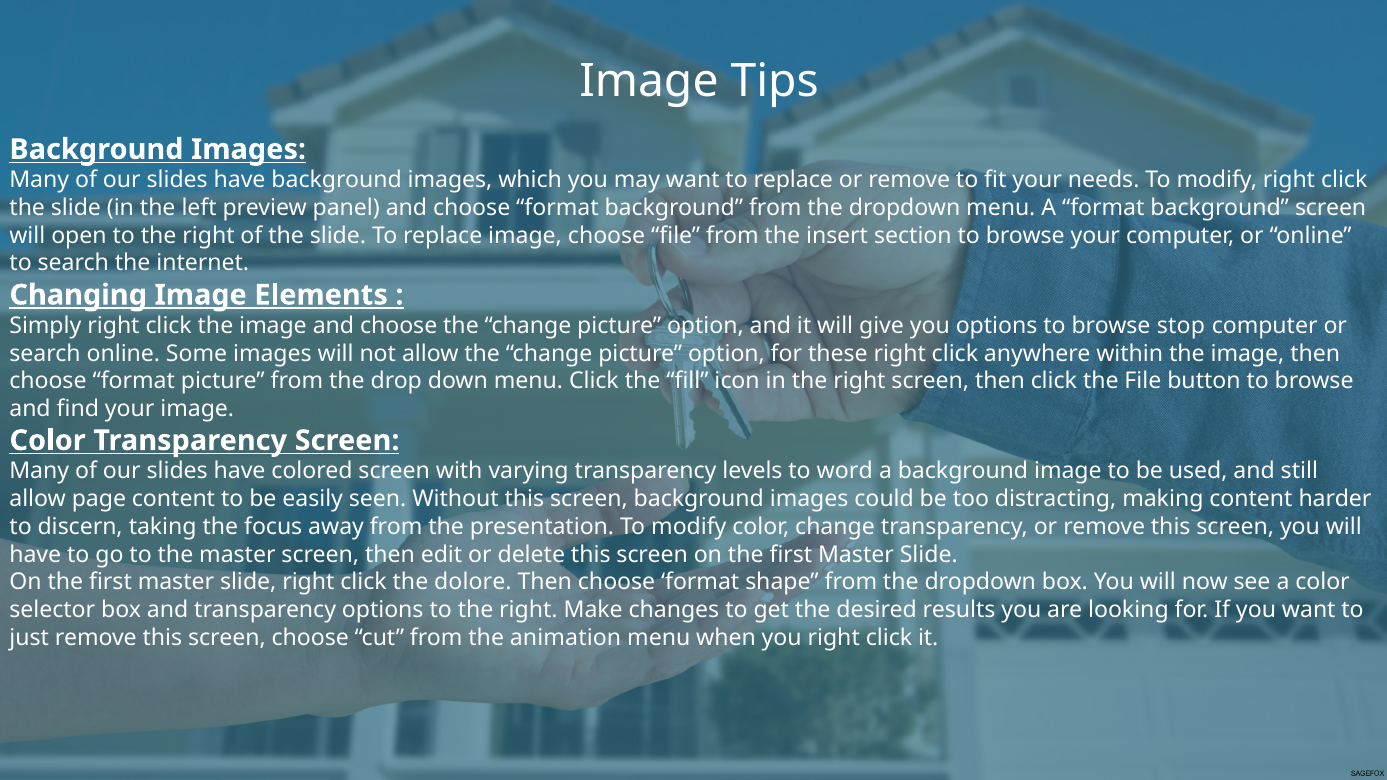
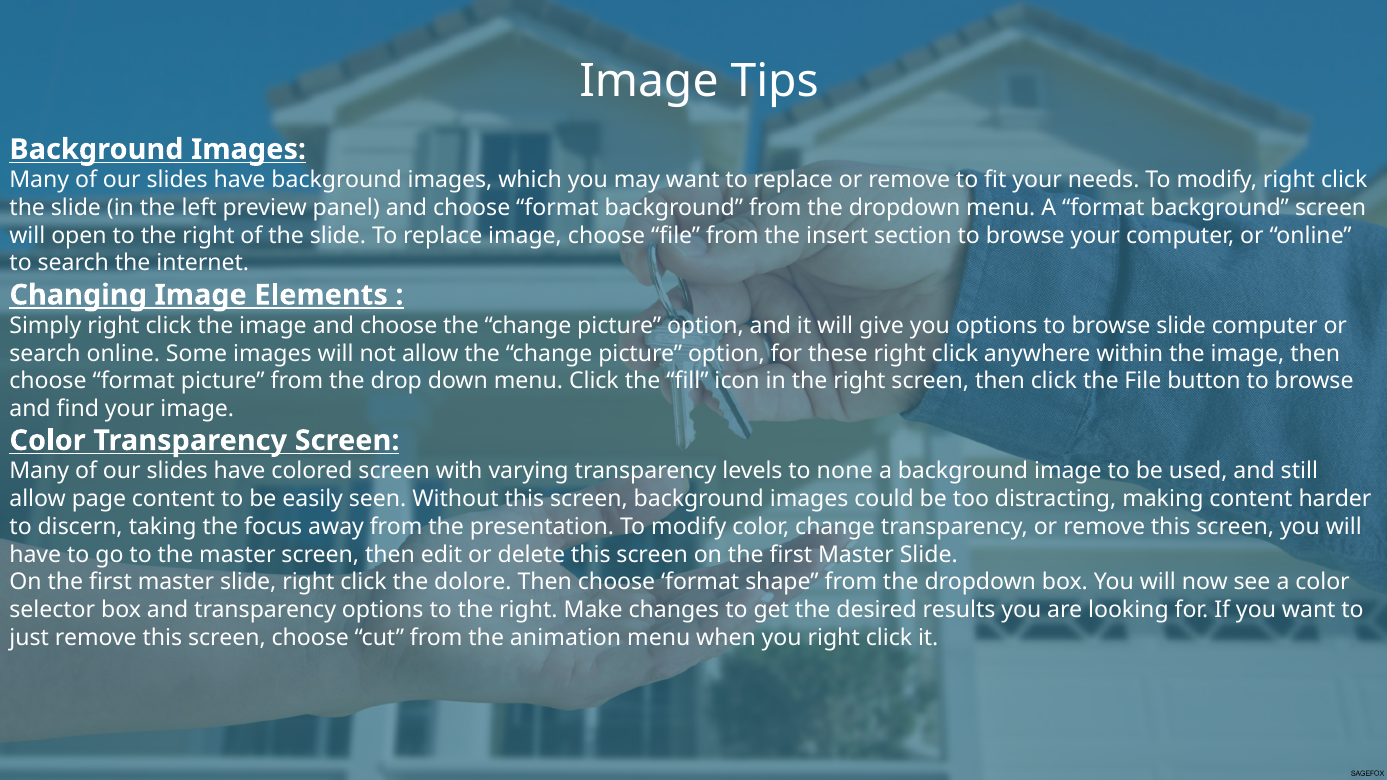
browse stop: stop -> slide
word: word -> none
